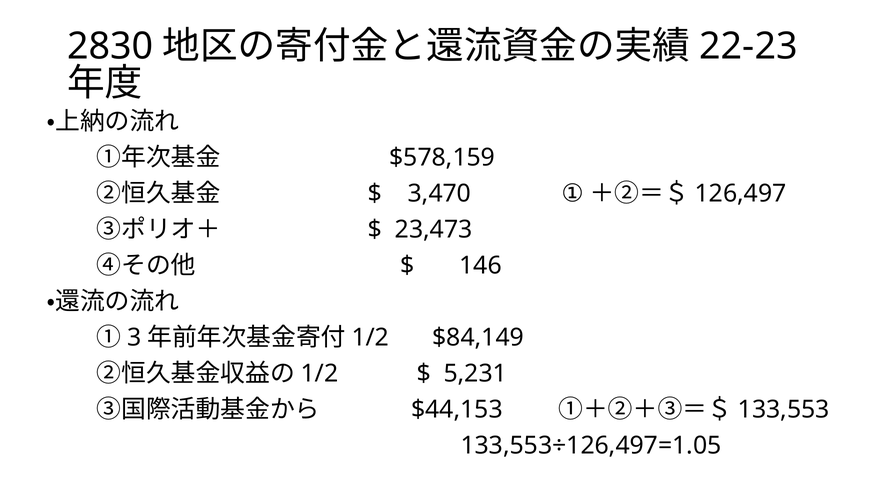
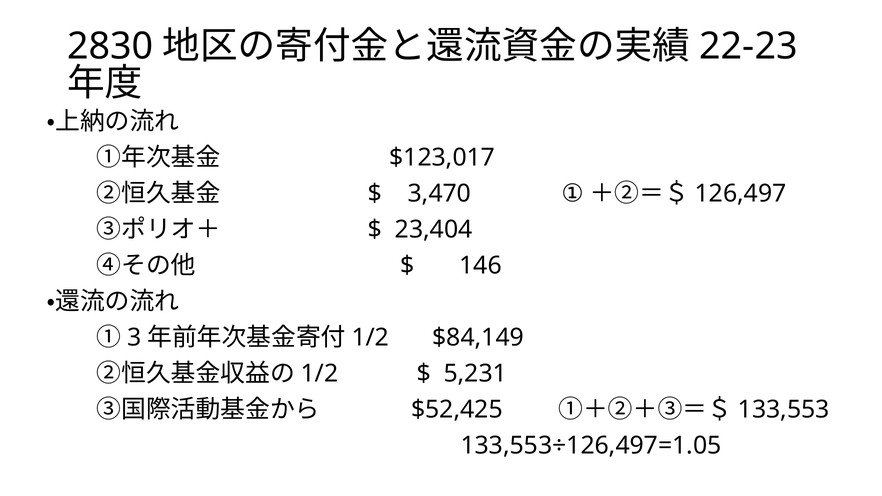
$578,159: $578,159 -> $123,017
23,473: 23,473 -> 23,404
$44,153: $44,153 -> $52,425
